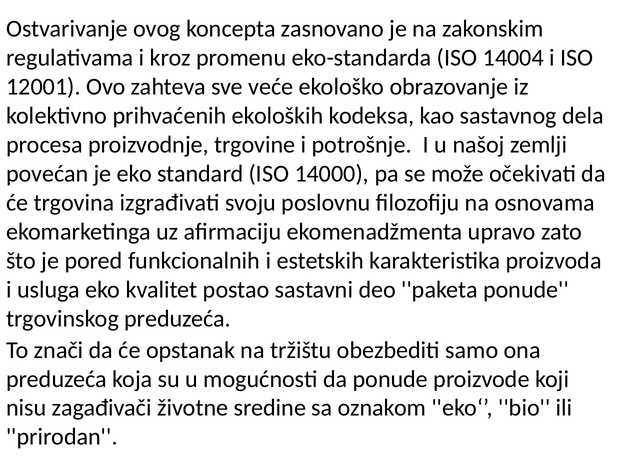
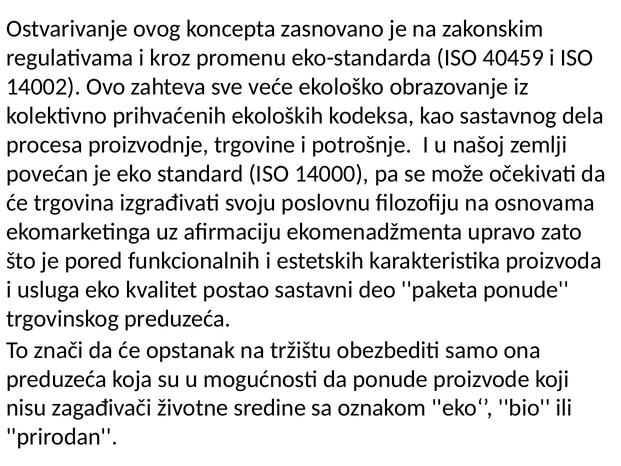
14004: 14004 -> 40459
12001: 12001 -> 14002
